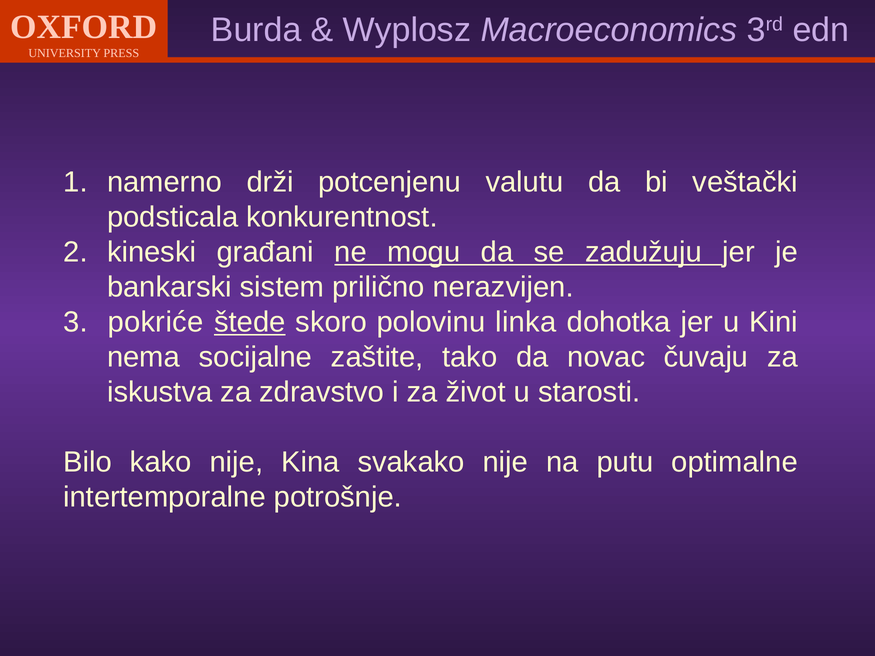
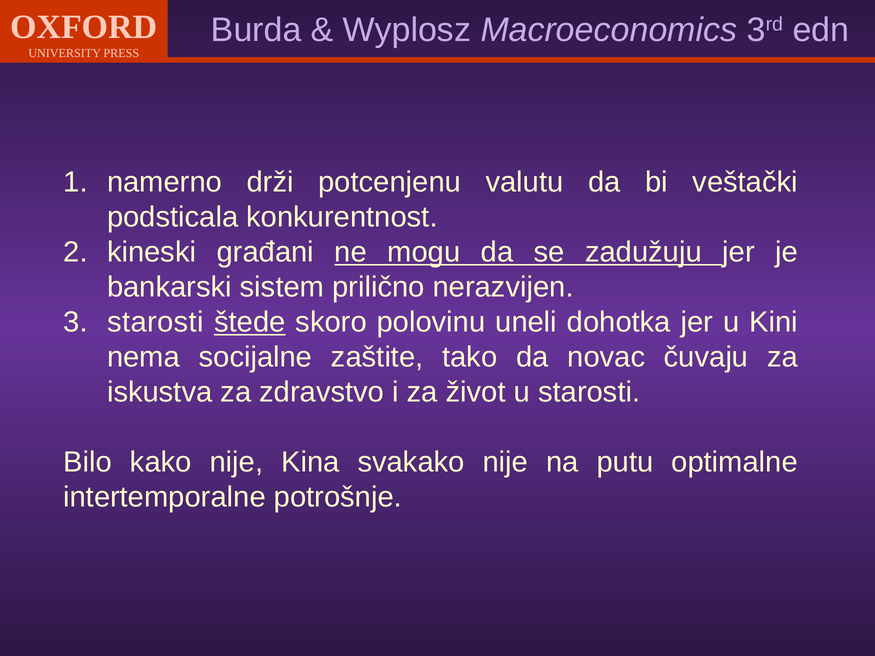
pokriće at (155, 322): pokriće -> starosti
linka: linka -> uneli
